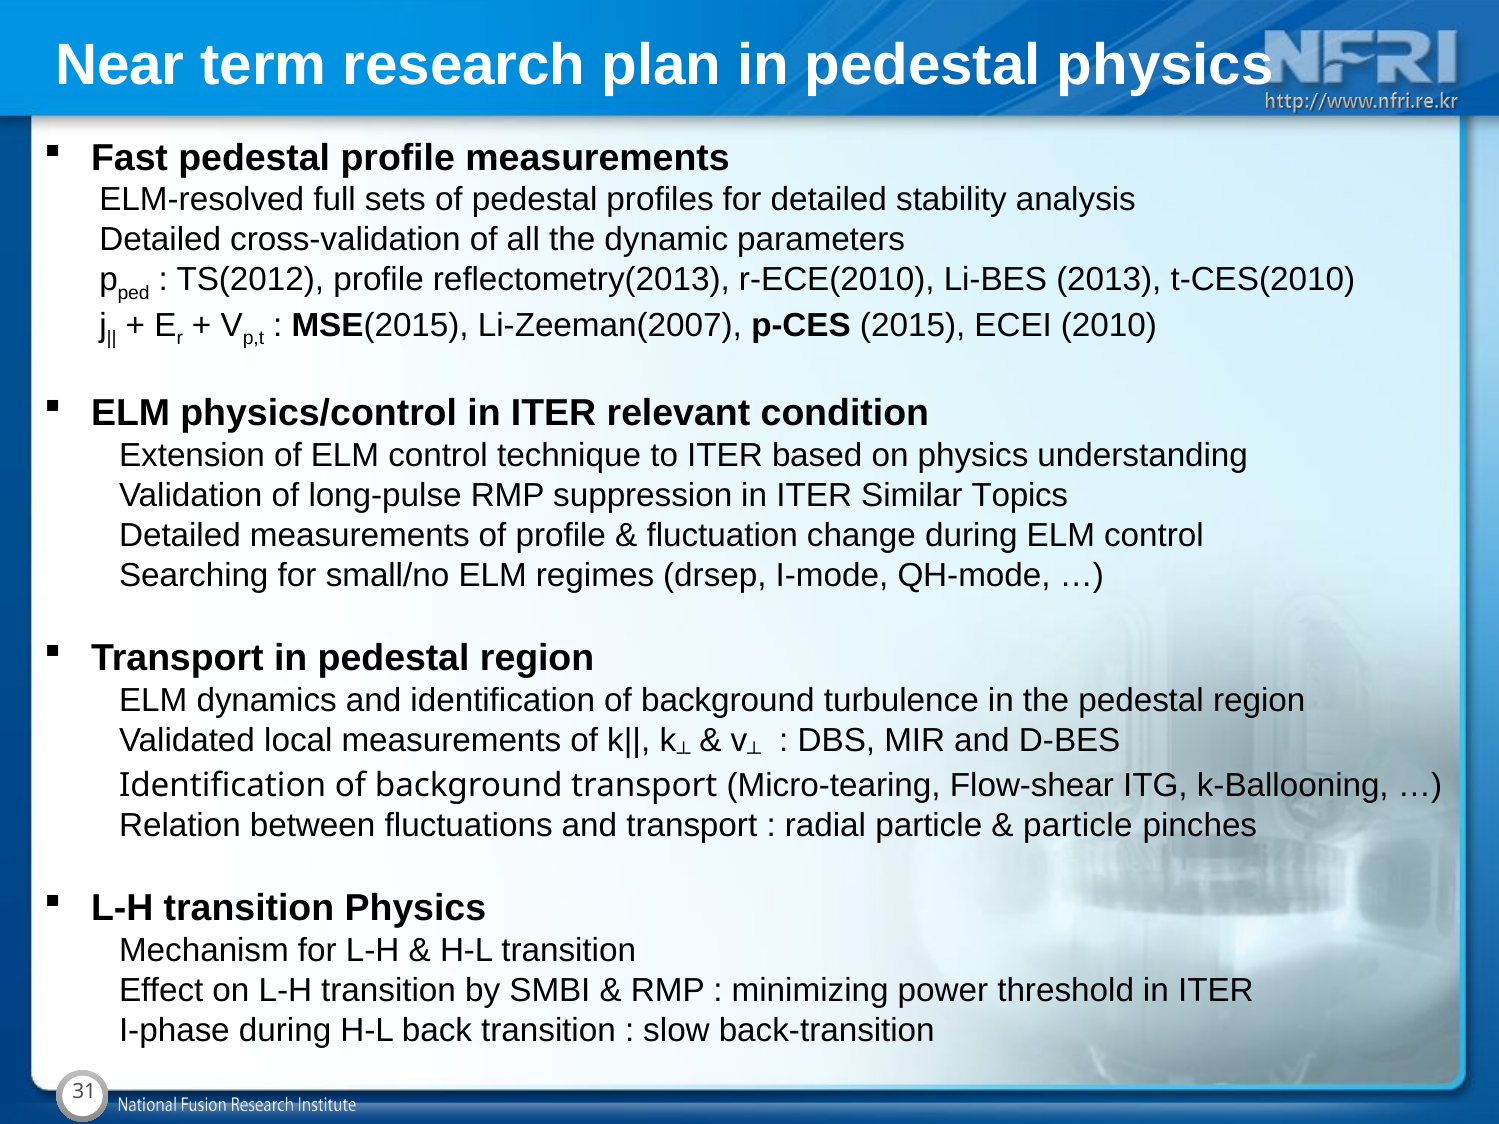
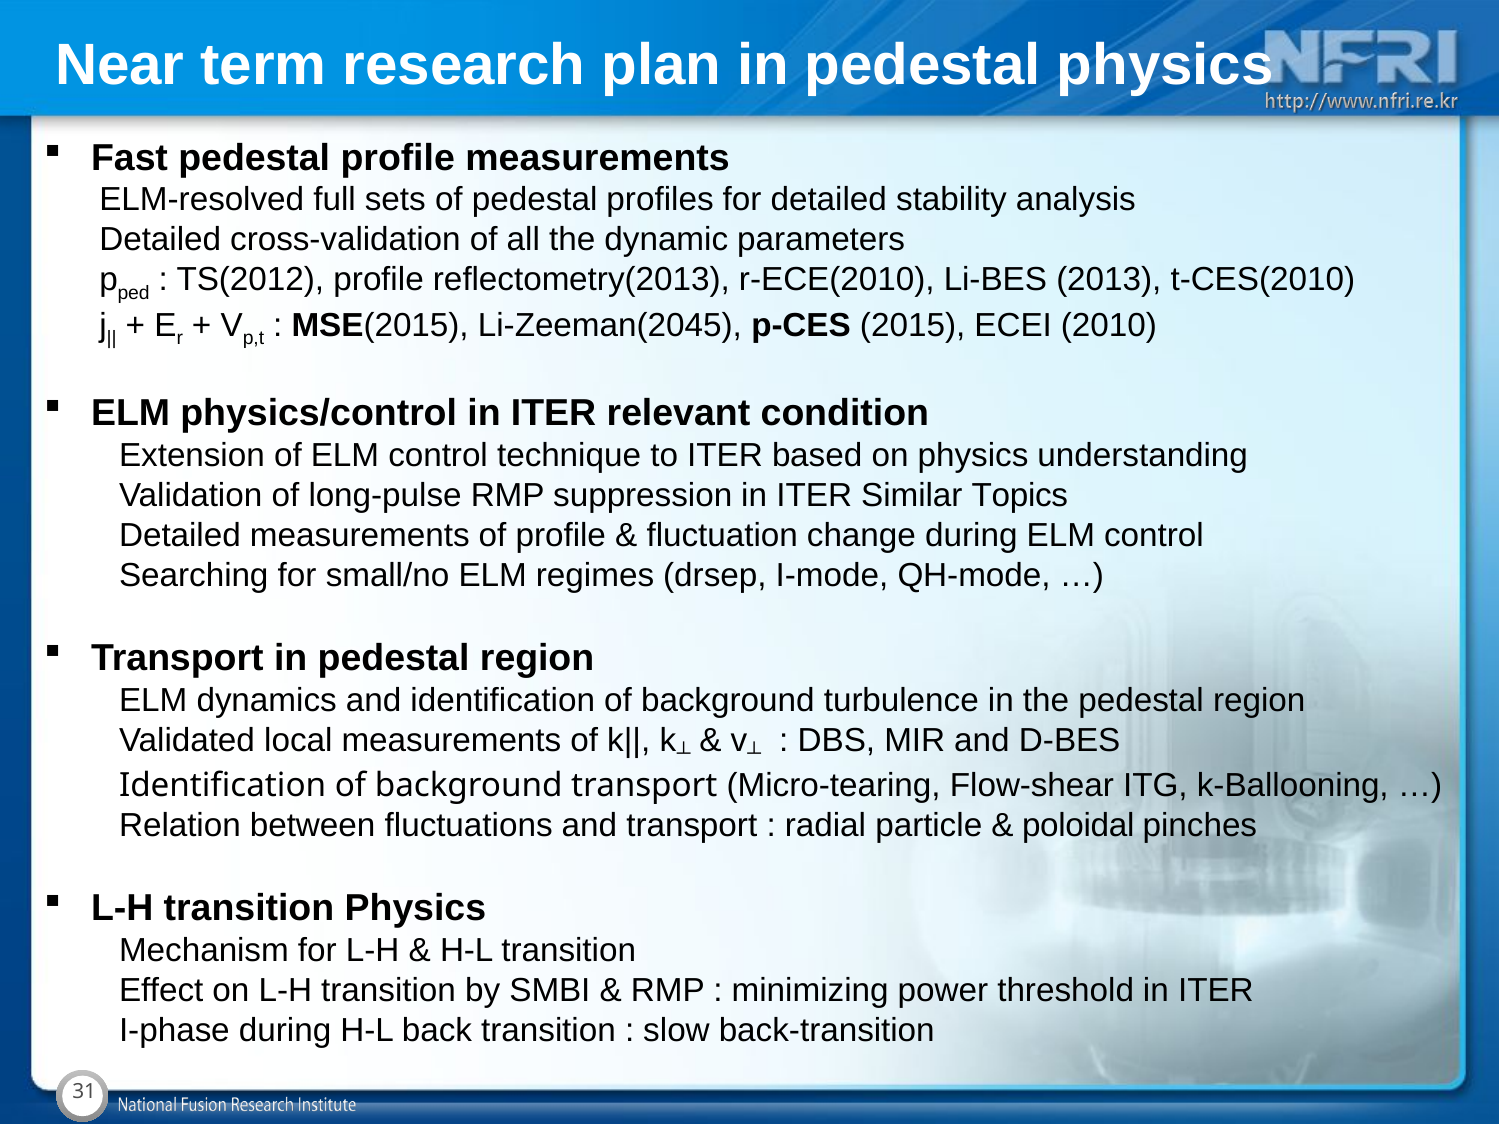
Li-Zeeman(2007: Li-Zeeman(2007 -> Li-Zeeman(2045
particle at (1078, 826): particle -> poloidal
